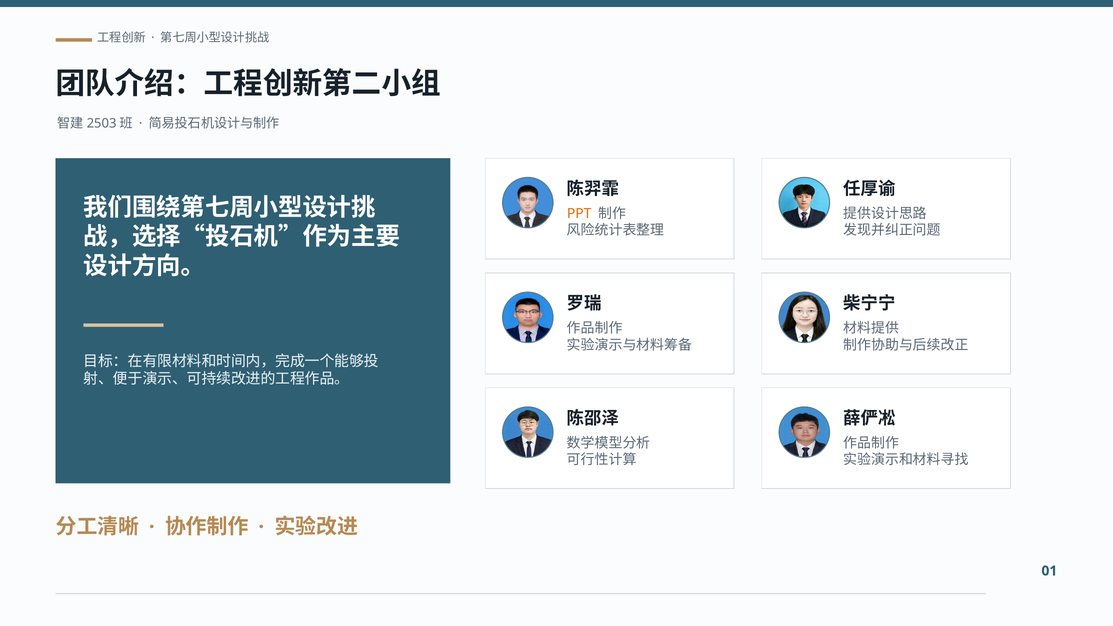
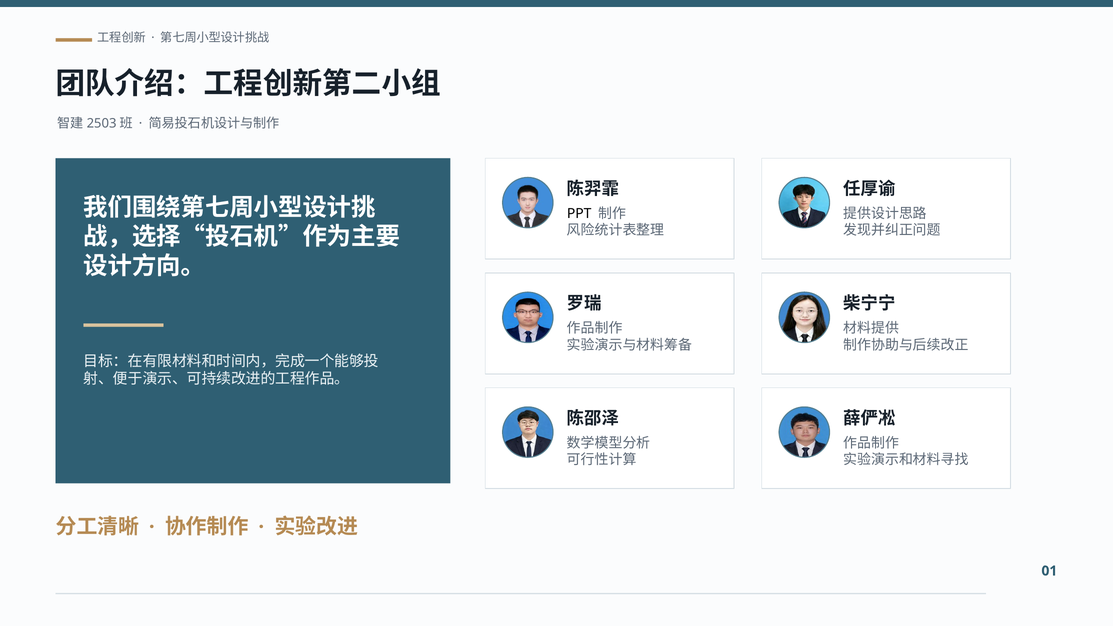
PPT colour: orange -> black
